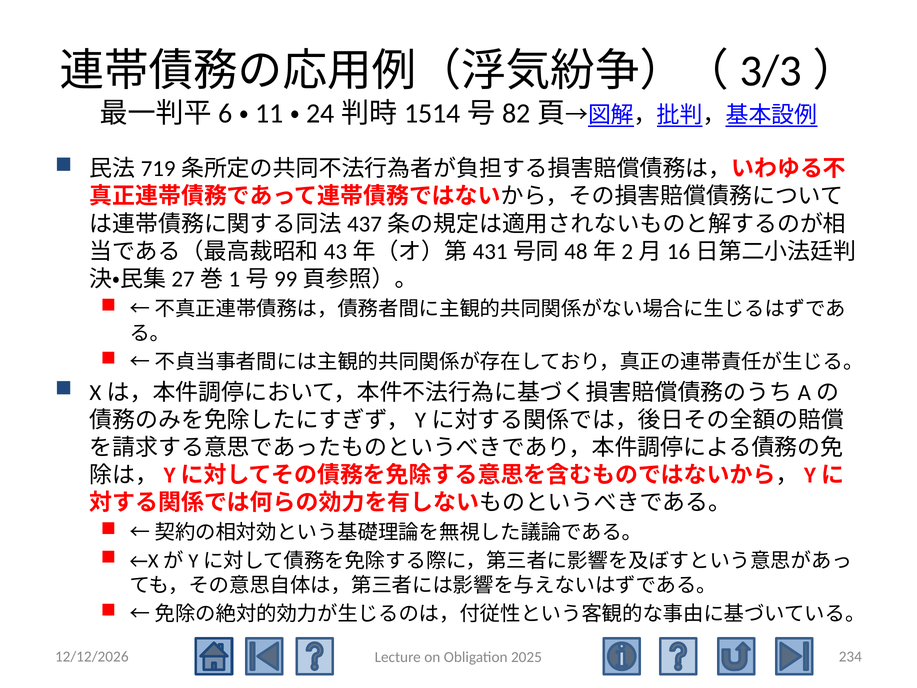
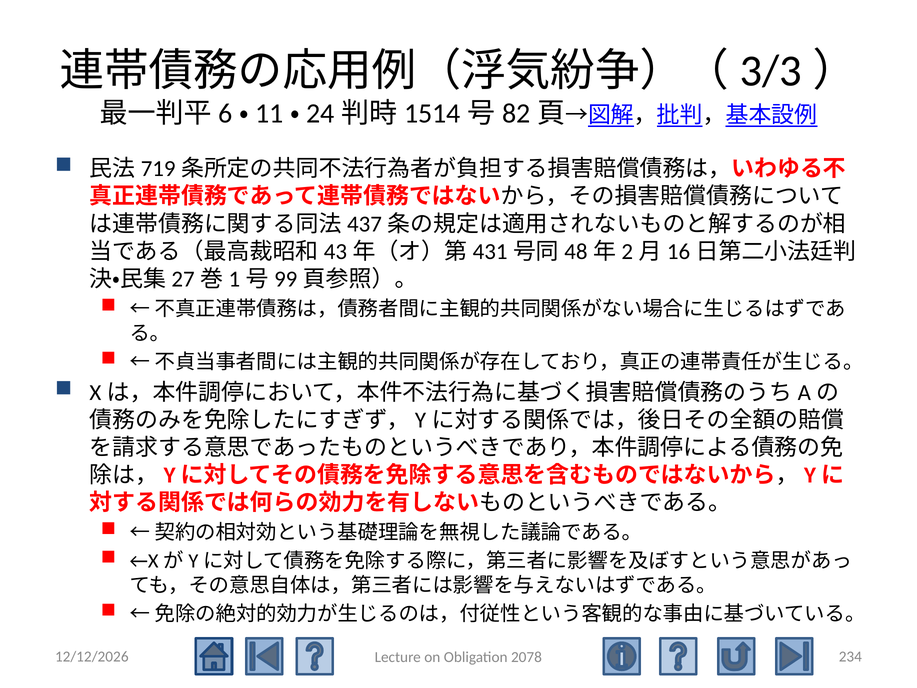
2025: 2025 -> 2078
